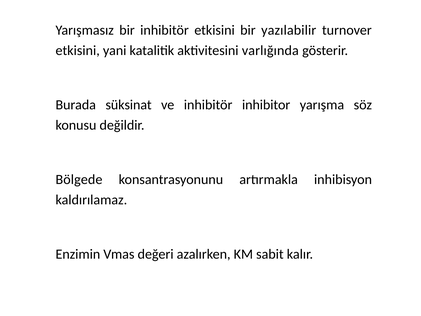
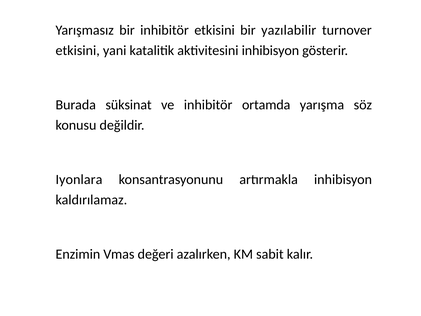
aktivitesini varlığında: varlığında -> inhibisyon
inhibitor: inhibitor -> ortamda
Bölgede: Bölgede -> Iyonlara
